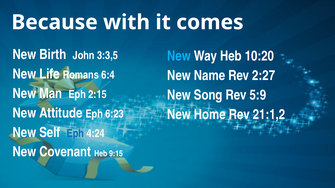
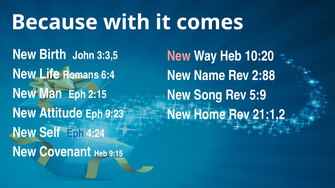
New at (179, 56) colour: light blue -> pink
2:27: 2:27 -> 2:88
6:23: 6:23 -> 9:23
